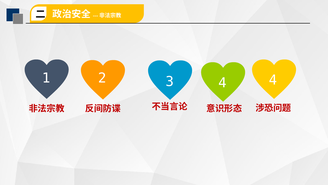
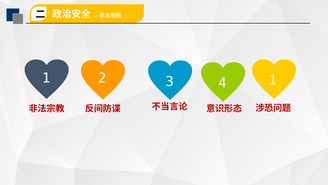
4 4: 4 -> 1
